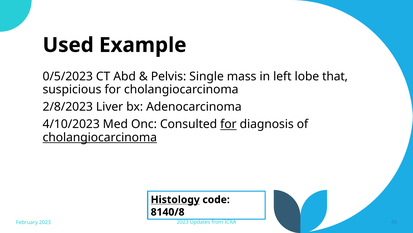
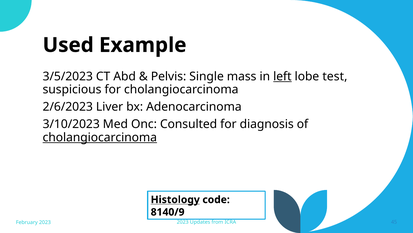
0/5/2023: 0/5/2023 -> 3/5/2023
left underline: none -> present
that: that -> test
2/8/2023: 2/8/2023 -> 2/6/2023
4/10/2023: 4/10/2023 -> 3/10/2023
for at (228, 124) underline: present -> none
8140/8: 8140/8 -> 8140/9
